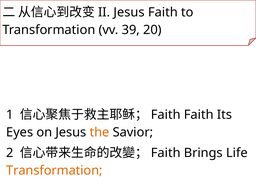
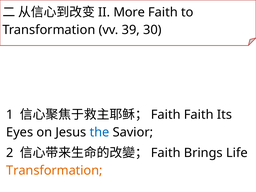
Jesus at (129, 12): Jesus -> More
20: 20 -> 30
the colour: orange -> blue
